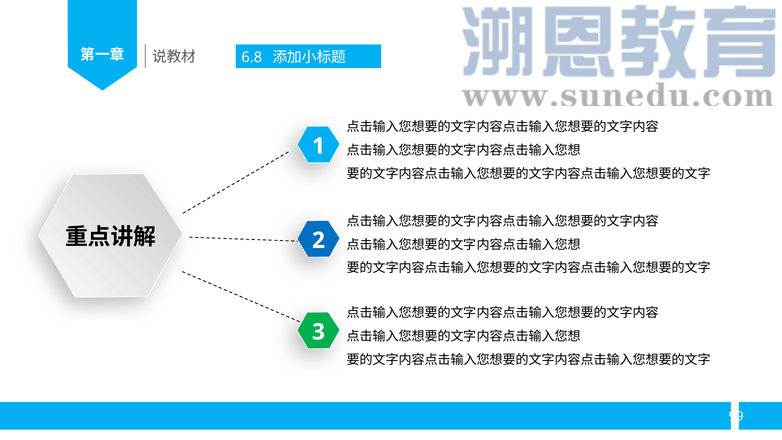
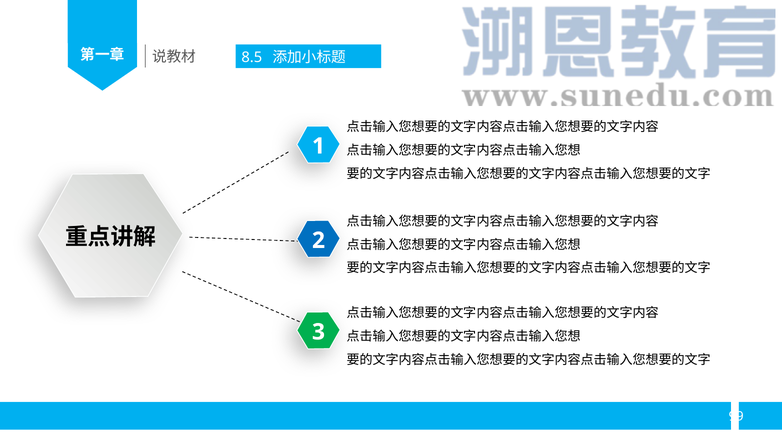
6.8: 6.8 -> 8.5
